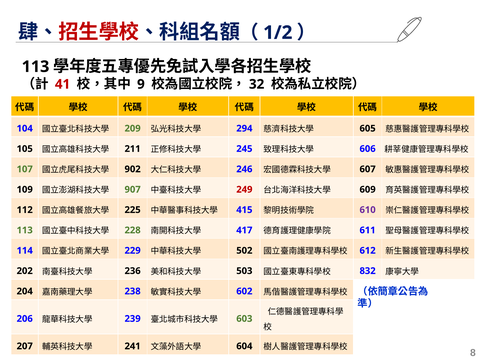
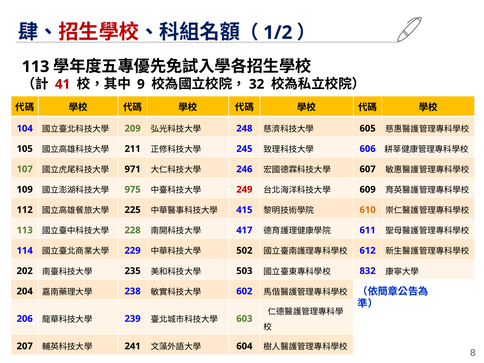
294: 294 -> 248
902: 902 -> 971
907: 907 -> 975
610 colour: purple -> orange
236: 236 -> 235
